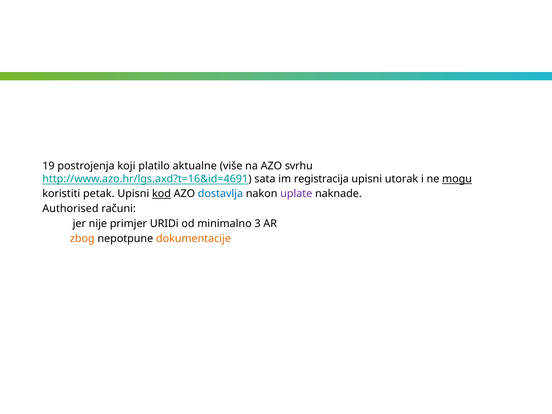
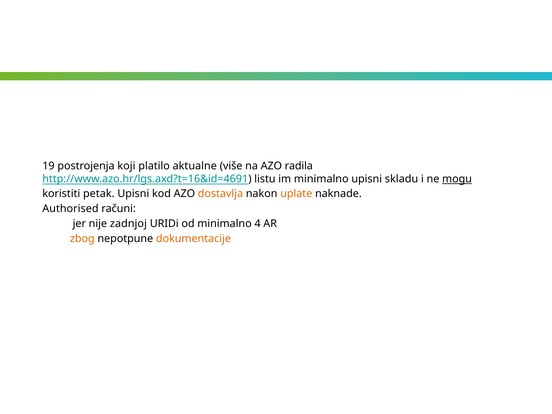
svrhu: svrhu -> radila
sata: sata -> listu
im registracija: registracija -> minimalno
utorak: utorak -> skladu
kod underline: present -> none
dostavlja colour: blue -> orange
uplate colour: purple -> orange
primjer: primjer -> zadnjoj
3: 3 -> 4
